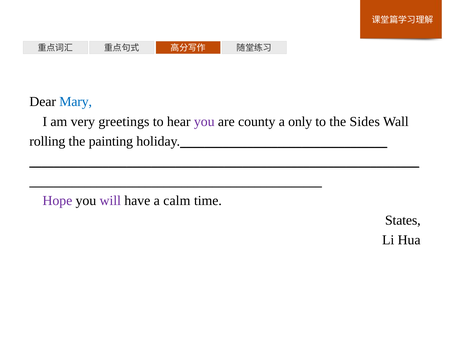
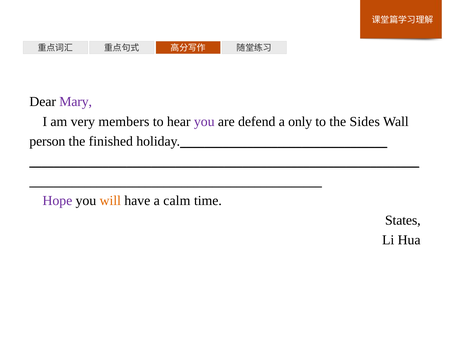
Mary colour: blue -> purple
greetings: greetings -> members
county: county -> defend
rolling: rolling -> person
painting: painting -> finished
will colour: purple -> orange
